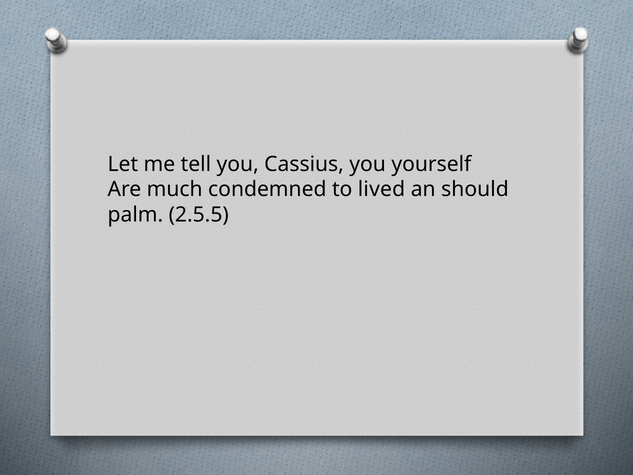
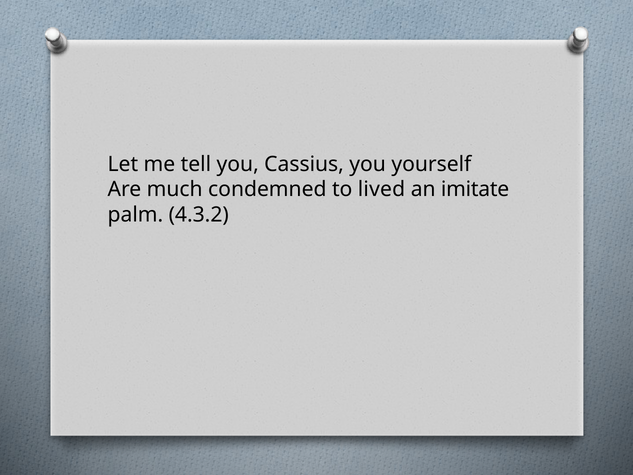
should: should -> imitate
2.5.5: 2.5.5 -> 4.3.2
